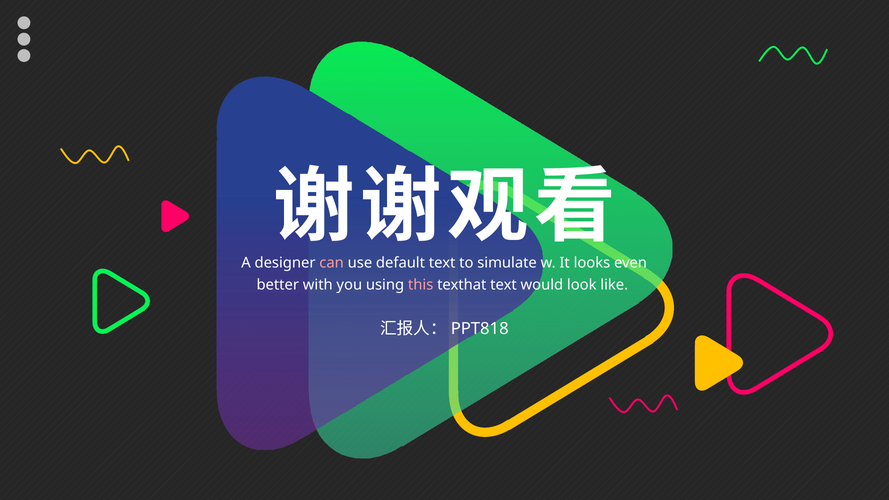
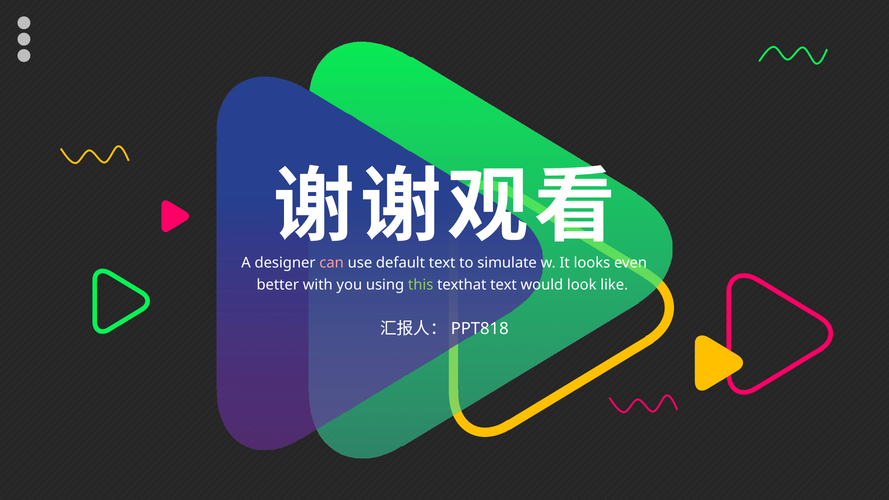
this colour: pink -> light green
